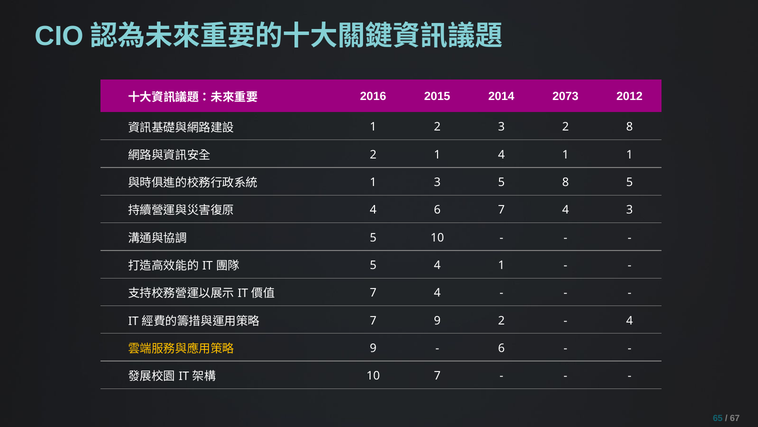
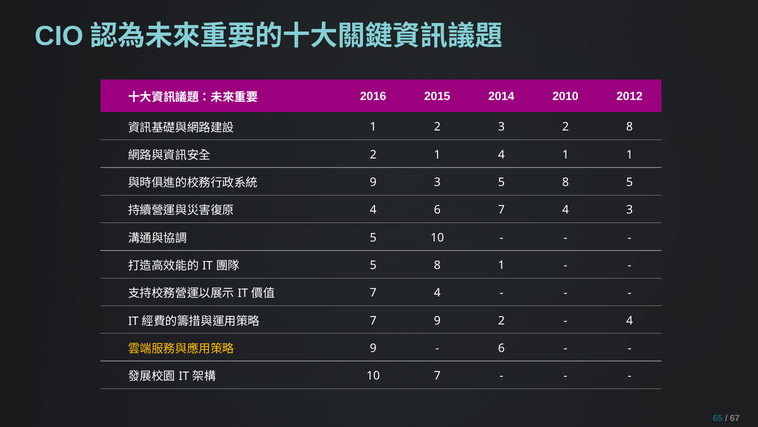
2073: 2073 -> 2010
1 at (373, 182): 1 -> 9
4 at (437, 265): 4 -> 8
